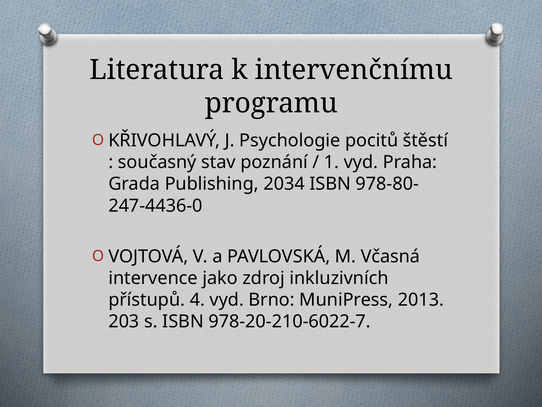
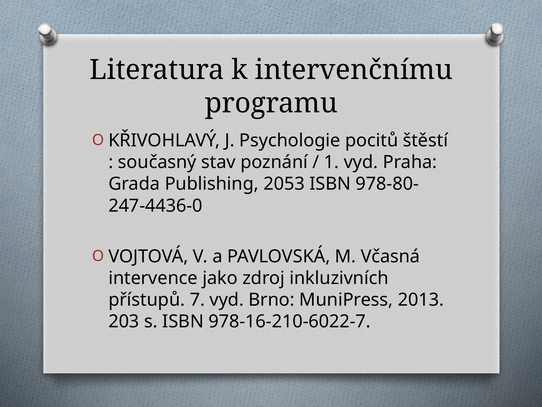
2034: 2034 -> 2053
4: 4 -> 7
978-20-210-6022-7: 978-20-210-6022-7 -> 978-16-210-6022-7
